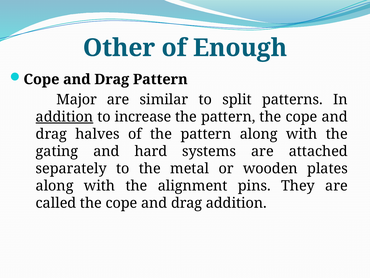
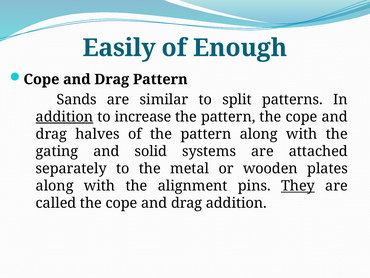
Other: Other -> Easily
Major: Major -> Sands
hard: hard -> solid
They underline: none -> present
